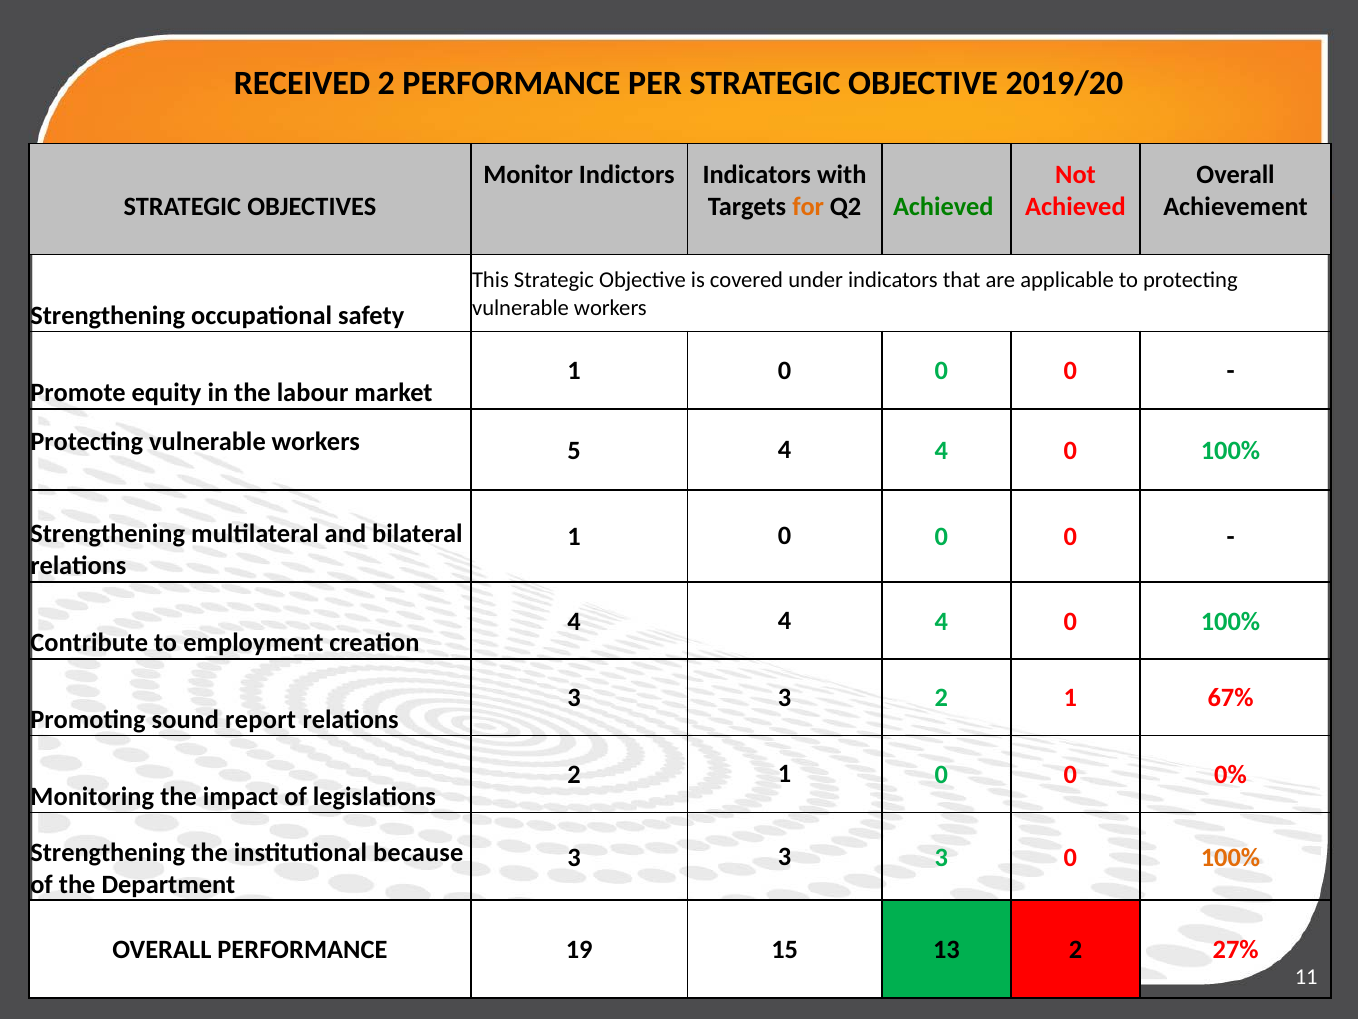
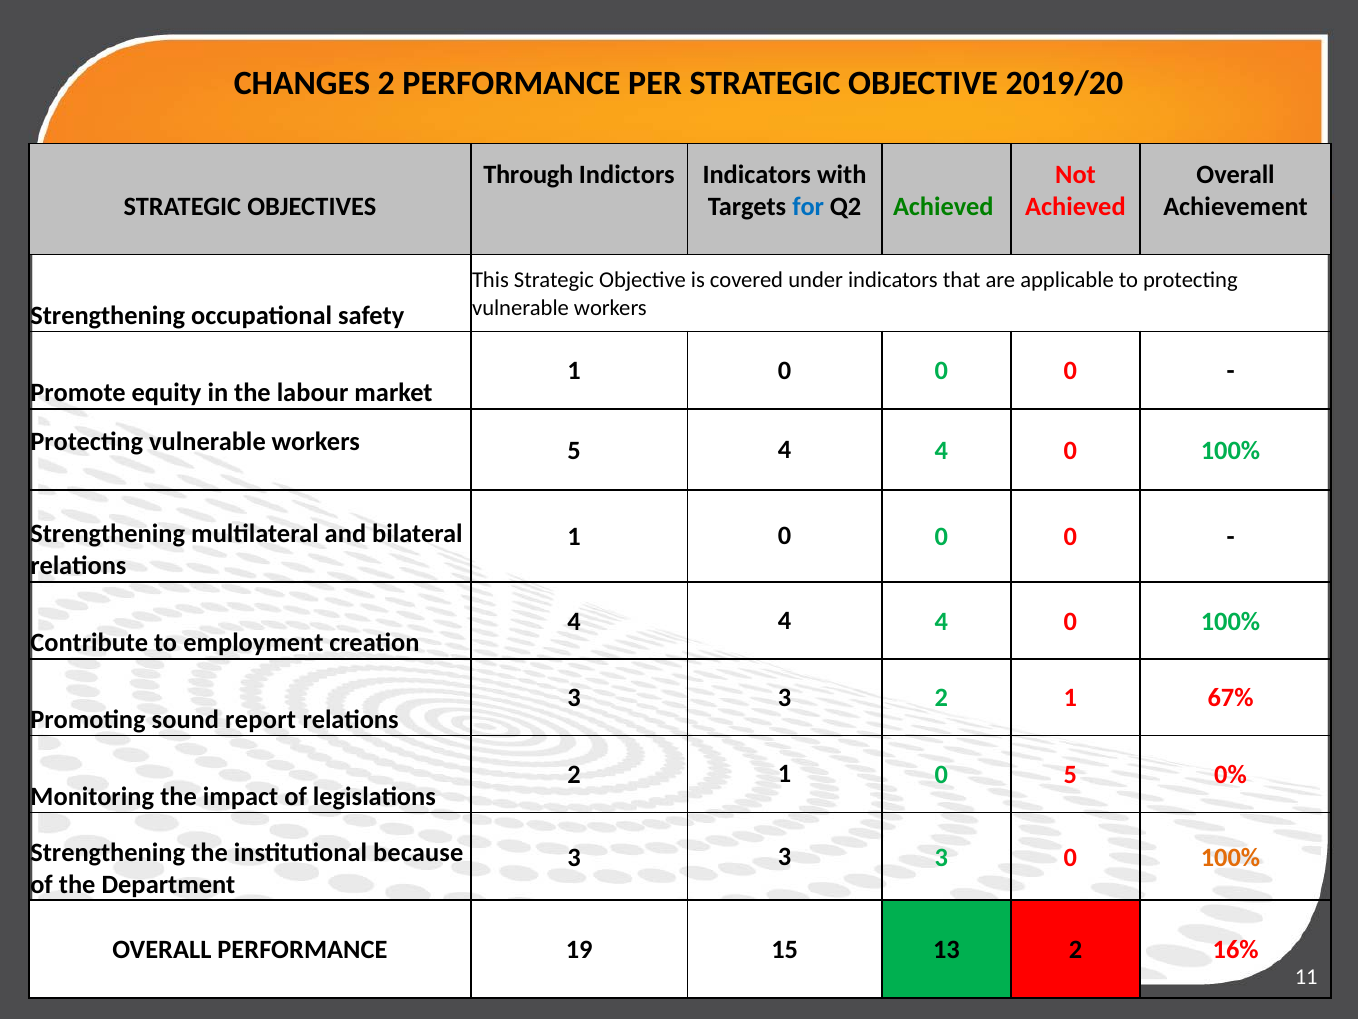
RECEIVED: RECEIVED -> CHANGES
Monitor: Monitor -> Through
for colour: orange -> blue
2 1 0 0: 0 -> 5
27%: 27% -> 16%
